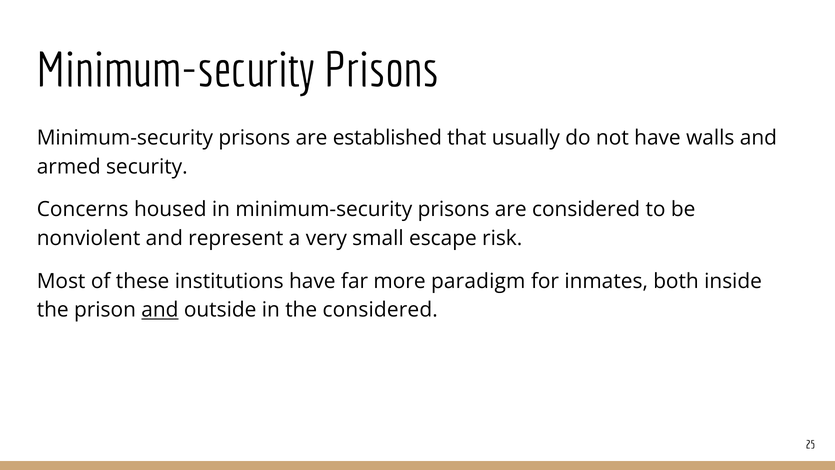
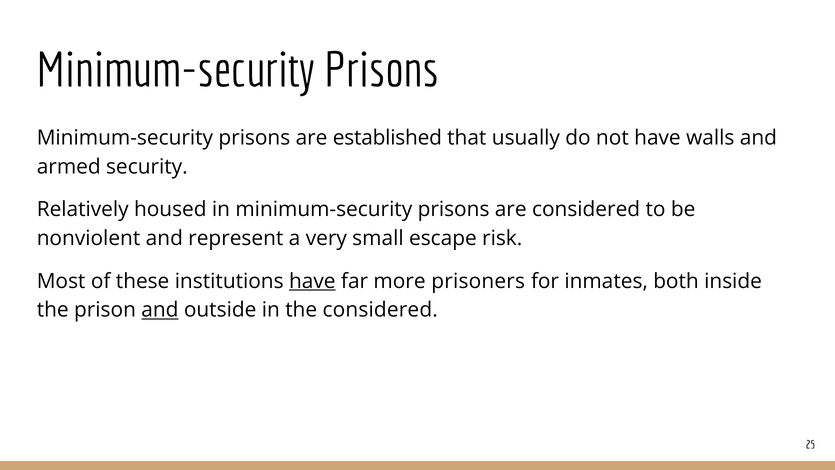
Concerns: Concerns -> Relatively
have at (312, 281) underline: none -> present
paradigm: paradigm -> prisoners
